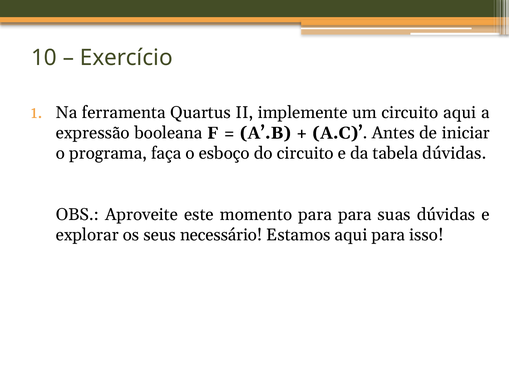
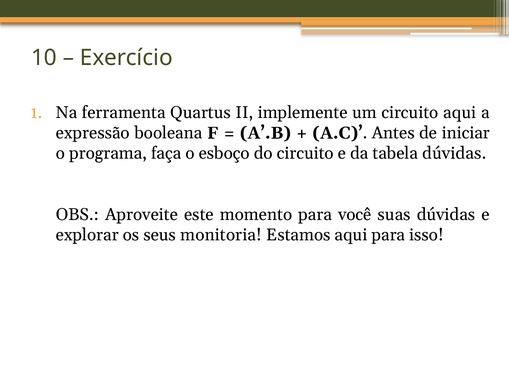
para para: para -> você
necessário: necessário -> monitoria
